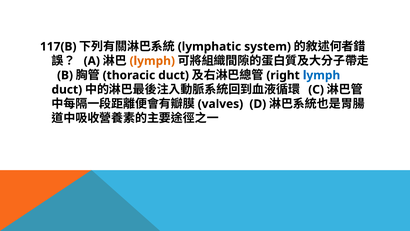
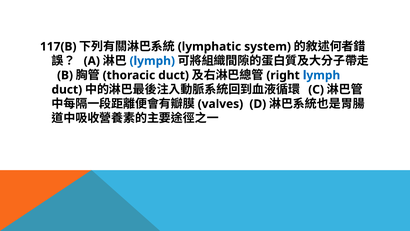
lymph at (152, 61) colour: orange -> blue
